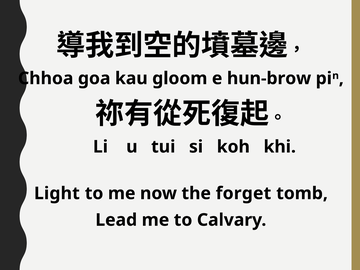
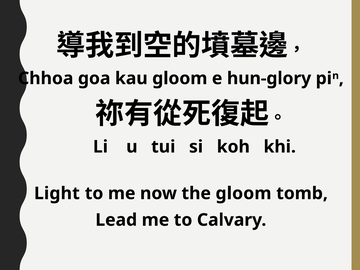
hun-brow: hun-brow -> hun-glory
the forget: forget -> gloom
